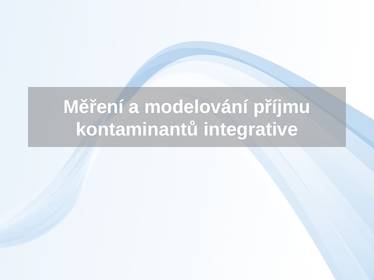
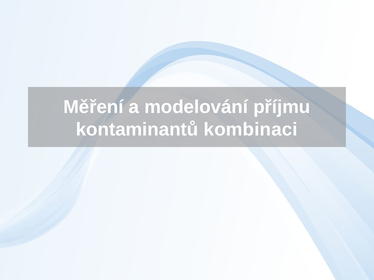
integrative: integrative -> kombinaci
